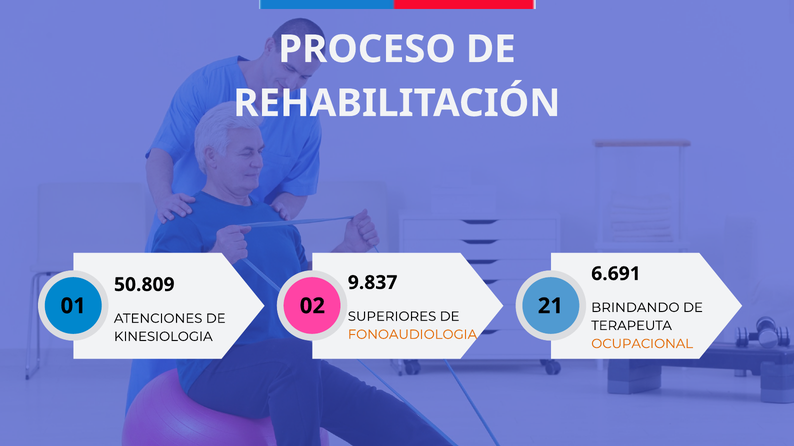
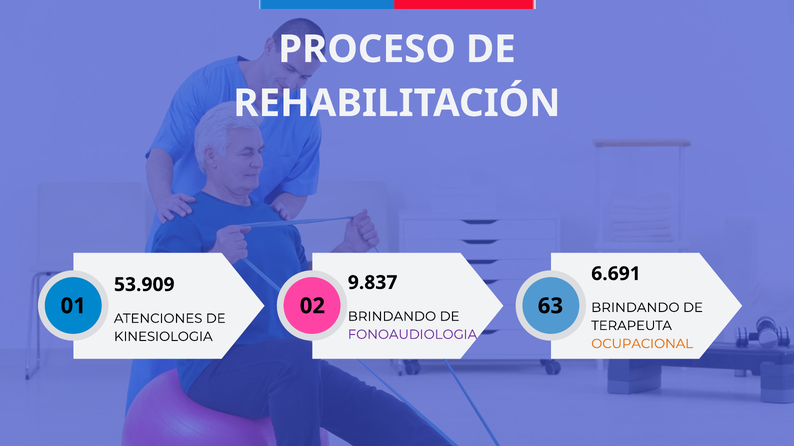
50.809: 50.809 -> 53.909
21: 21 -> 63
SUPERIORES at (392, 317): SUPERIORES -> BRINDANDO
FONOAUDIOLOGIA colour: orange -> purple
